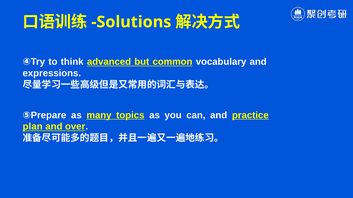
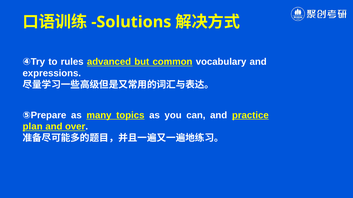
think: think -> rules
